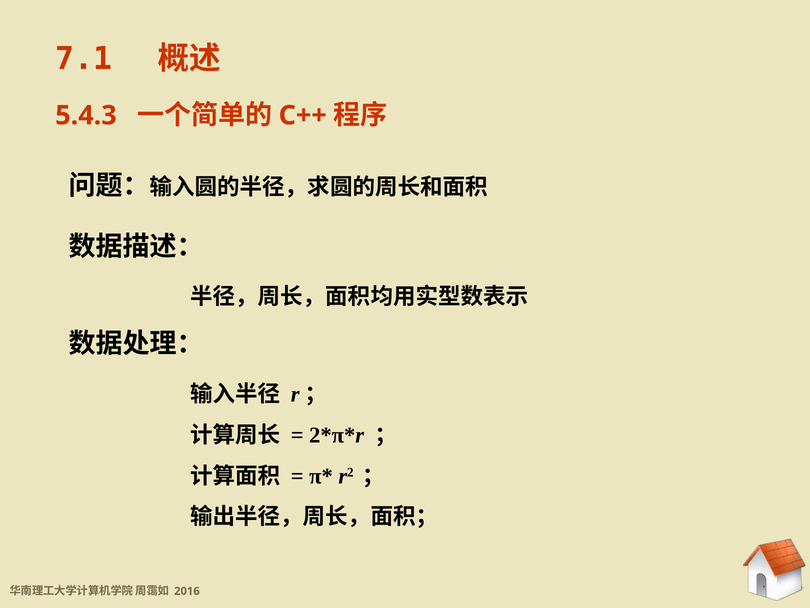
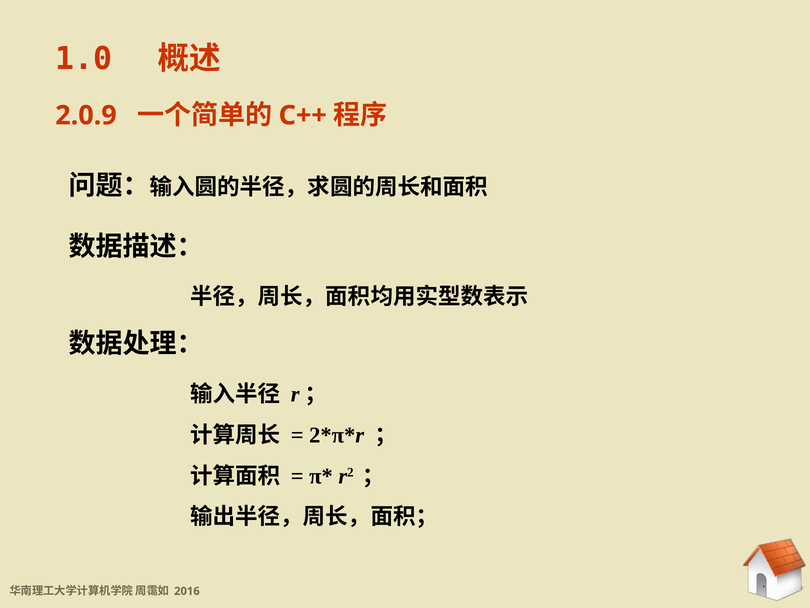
7.1: 7.1 -> 1.0
5.4.3: 5.4.3 -> 2.0.9
